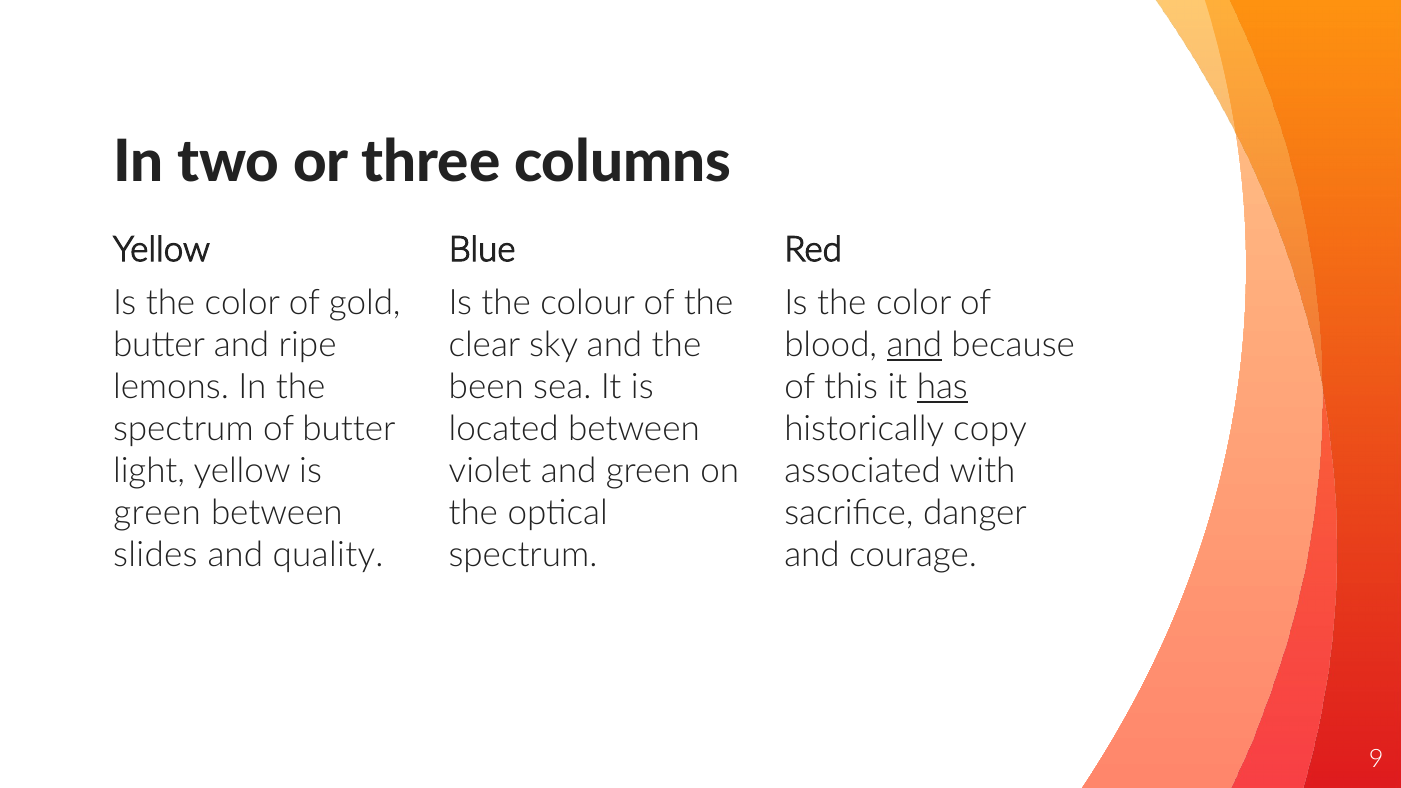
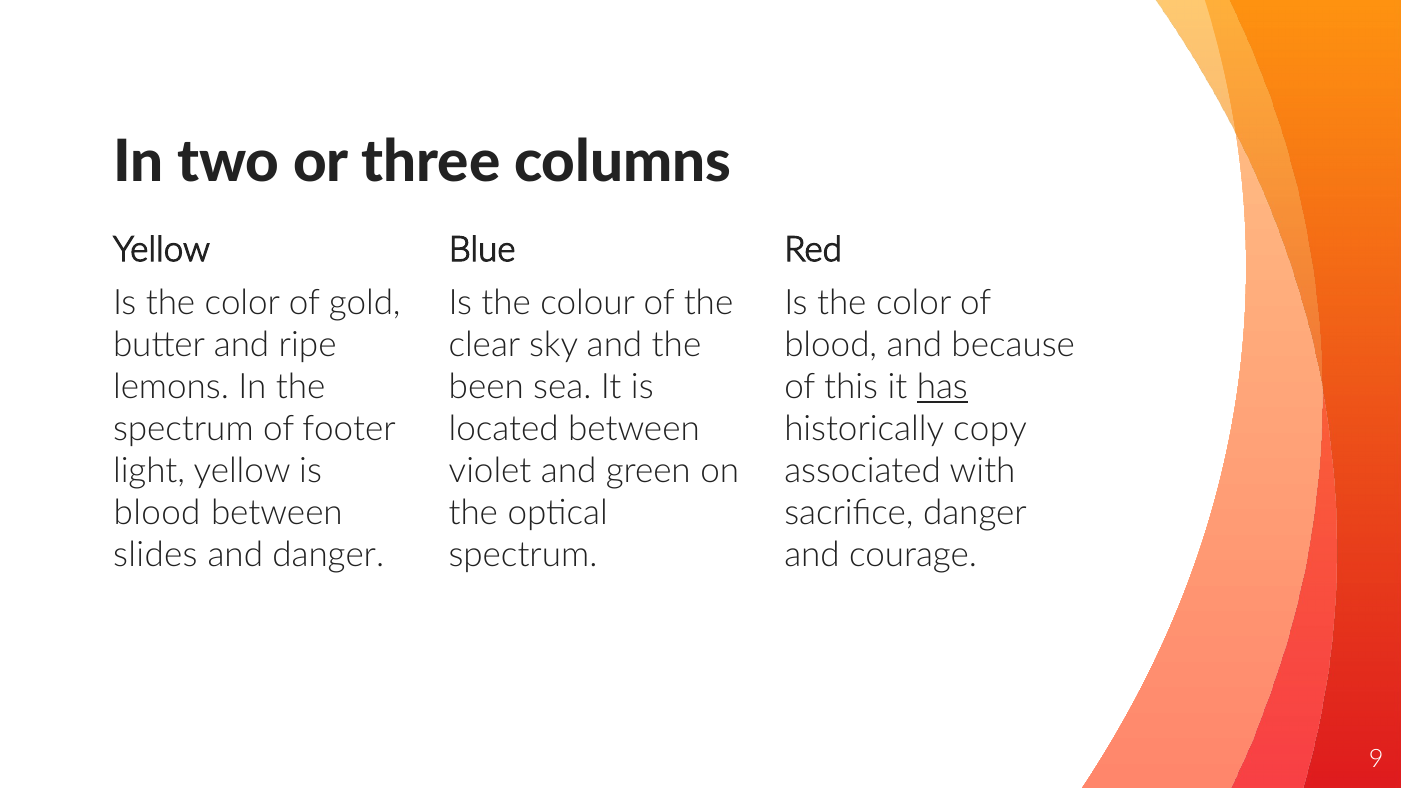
and at (914, 345) underline: present -> none
of butter: butter -> footer
green at (157, 513): green -> blood
and quality: quality -> danger
